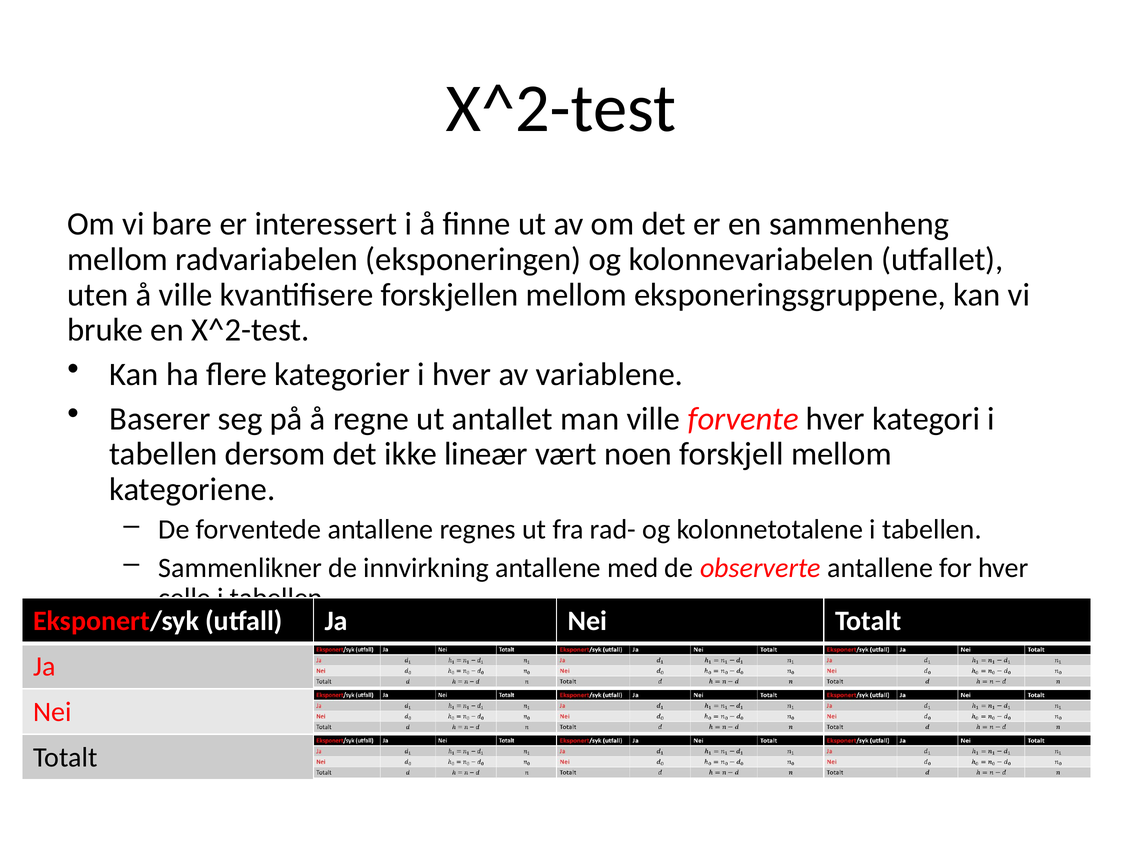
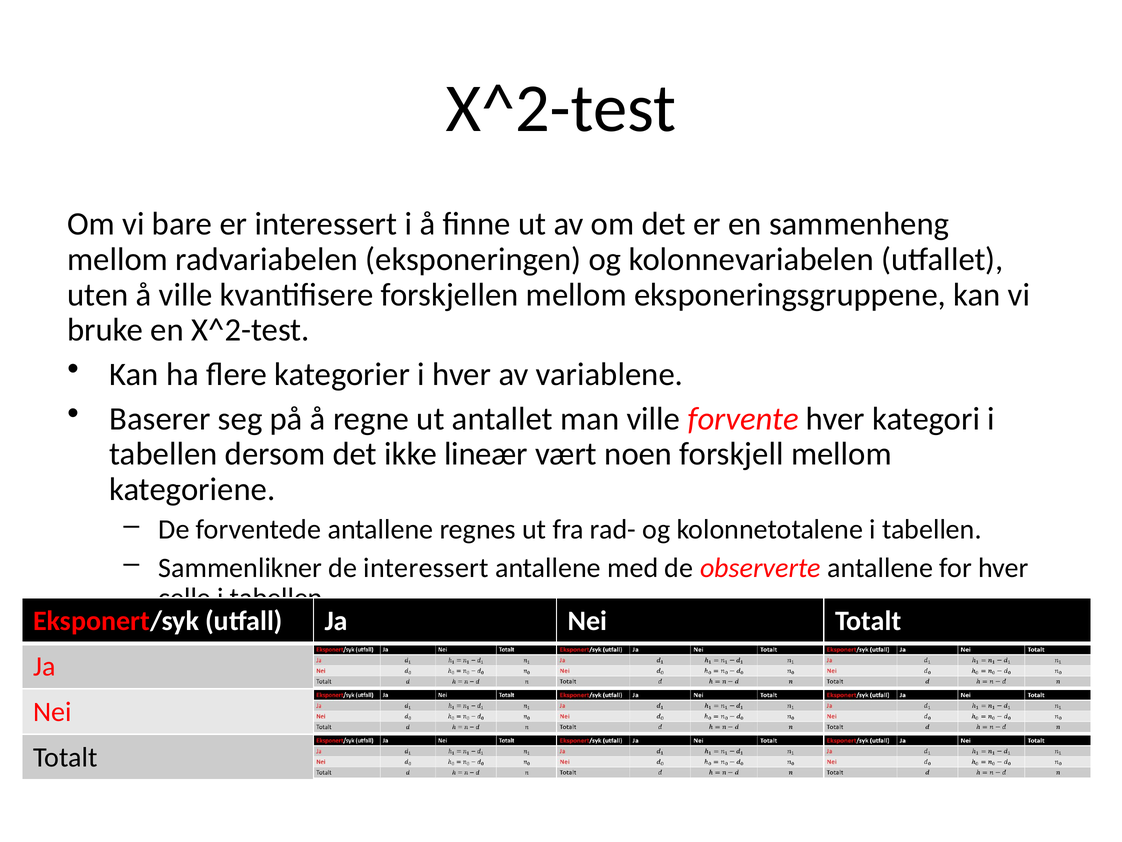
de innvirkning: innvirkning -> interessert
